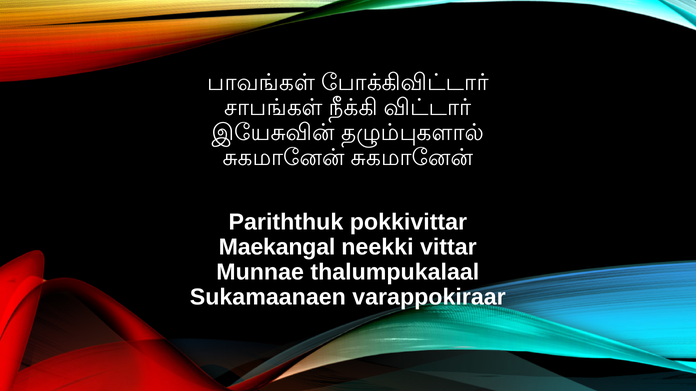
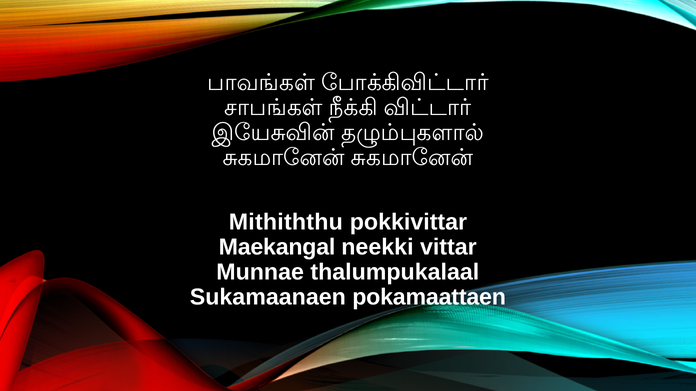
Pariththuk: Pariththuk -> Mithiththu
varappokiraar: varappokiraar -> pokamaattaen
